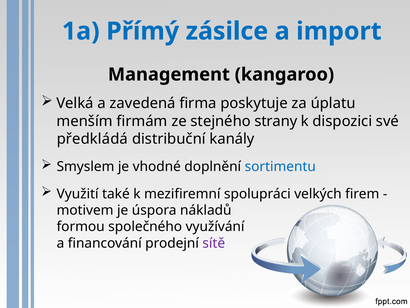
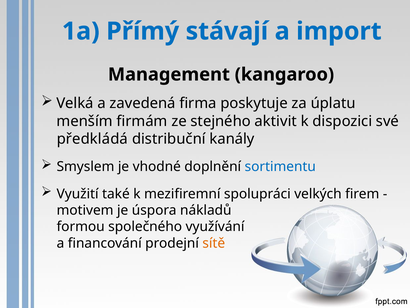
zásilce: zásilce -> stávají
strany: strany -> aktivit
sítě colour: purple -> orange
